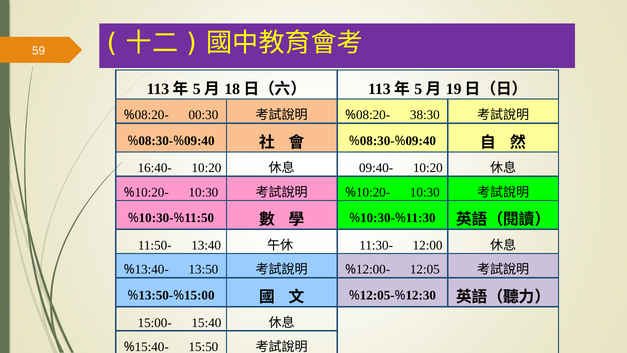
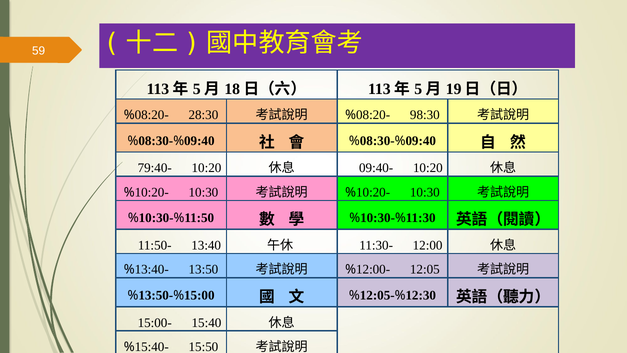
00:30: 00:30 -> 28:30
38:30: 38:30 -> 98:30
16:40-: 16:40- -> 79:40-
